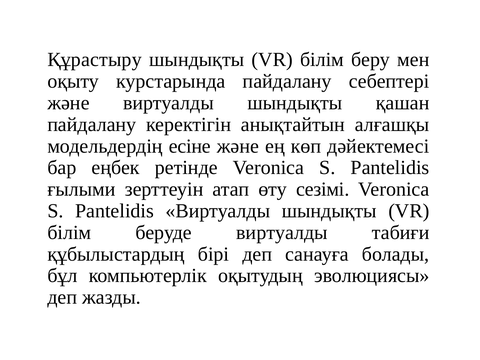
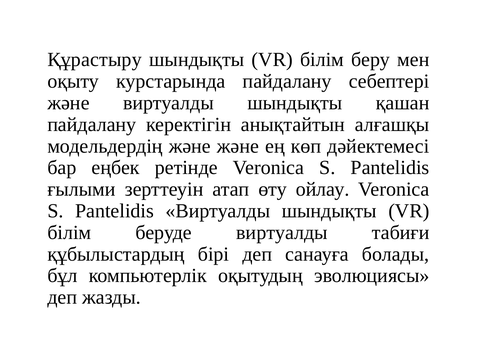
модельдердің есіне: есіне -> және
сезімі: сезімі -> ойлау
